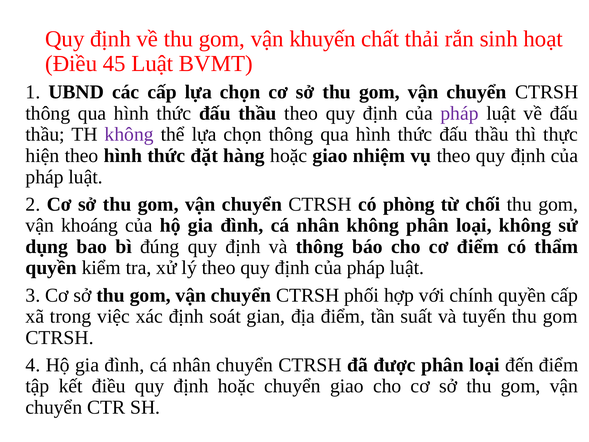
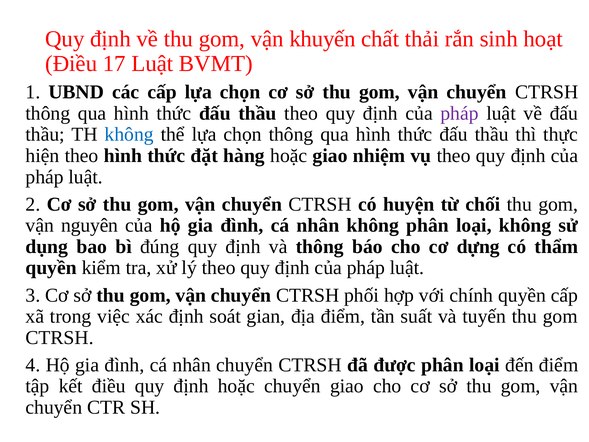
45: 45 -> 17
không at (129, 134) colour: purple -> blue
phòng: phòng -> huyện
khoáng: khoáng -> nguyên
cơ điểm: điểm -> dựng
